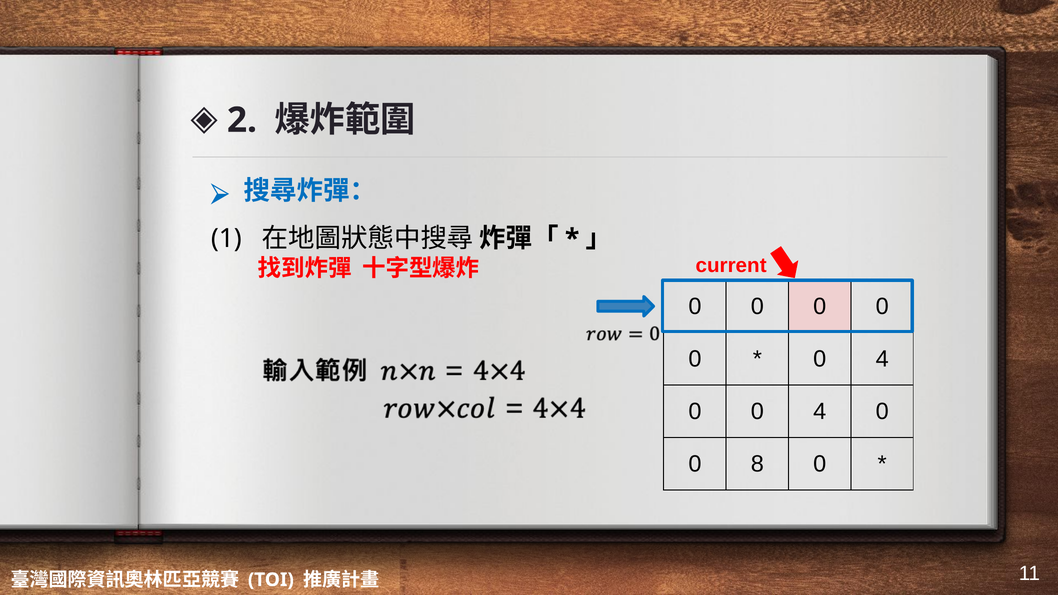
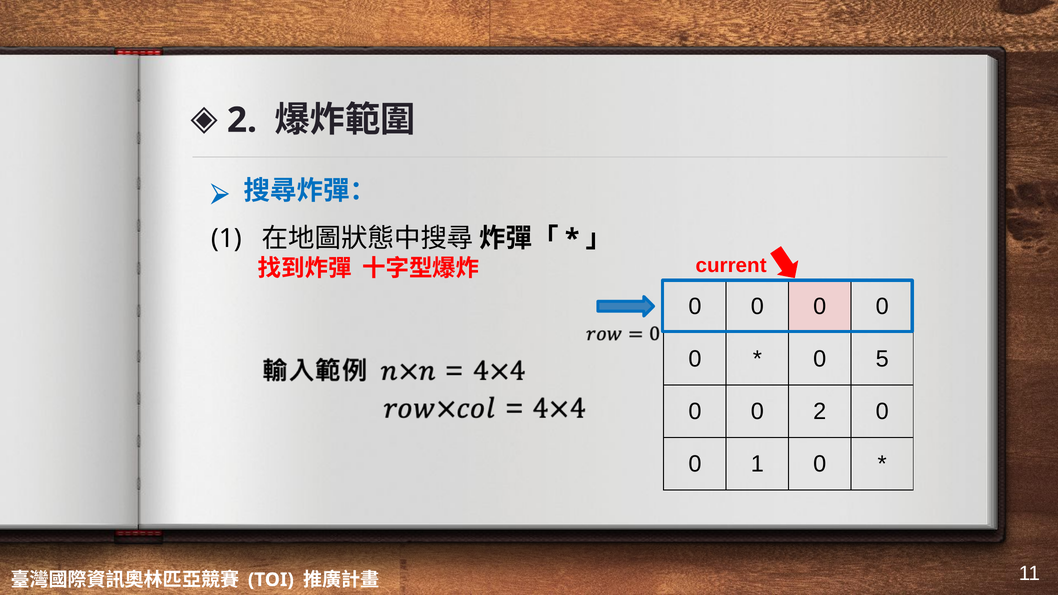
4 at (882, 359): 4 -> 5
0 0 4: 4 -> 2
0 8: 8 -> 1
